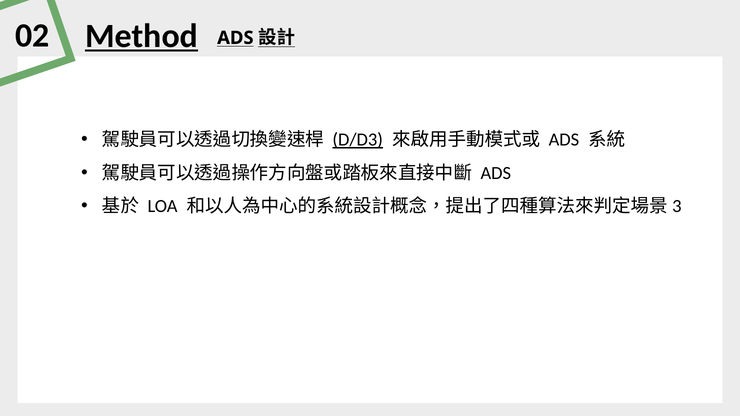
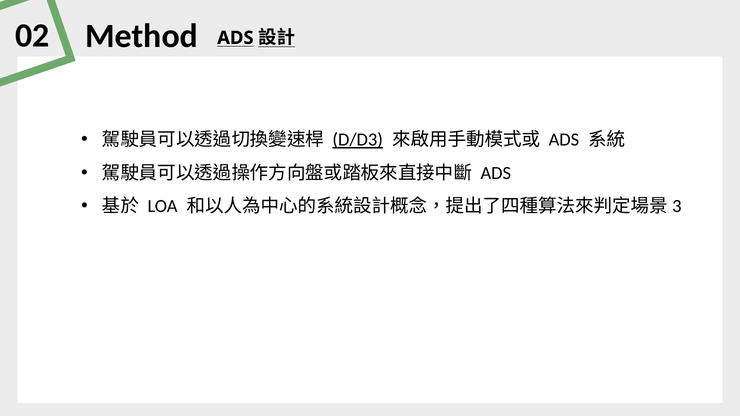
Method underline: present -> none
